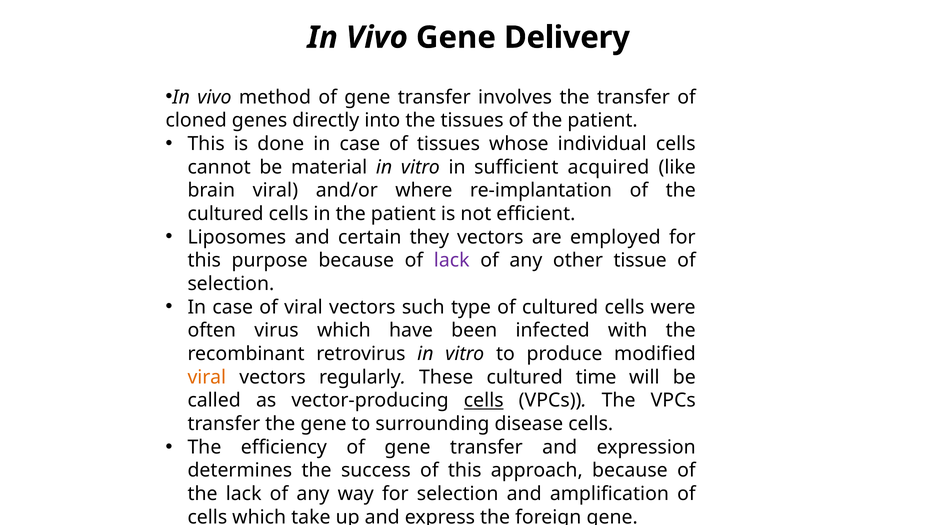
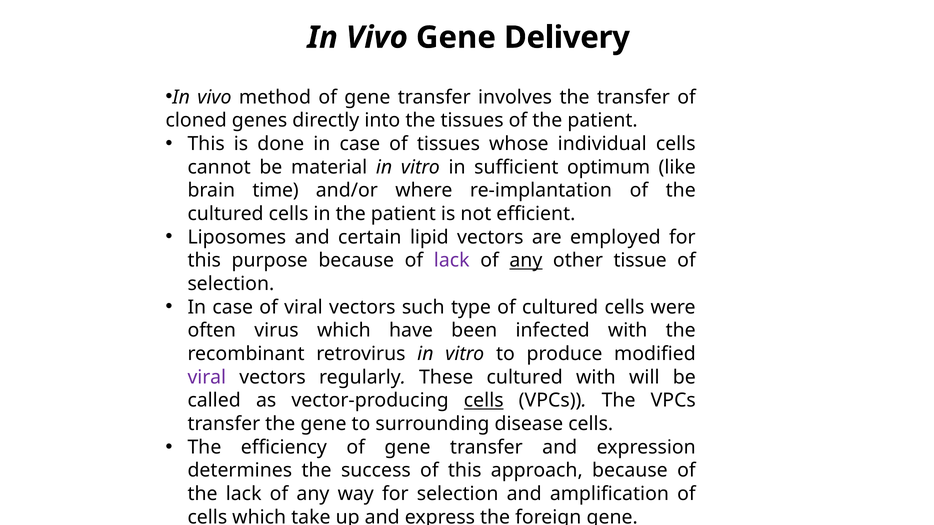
acquired: acquired -> optimum
brain viral: viral -> time
they: they -> lipid
any at (526, 261) underline: none -> present
viral at (207, 377) colour: orange -> purple
cultured time: time -> with
